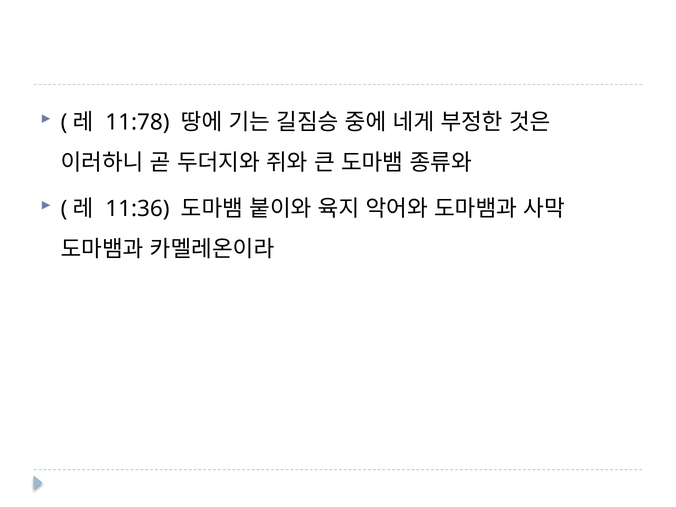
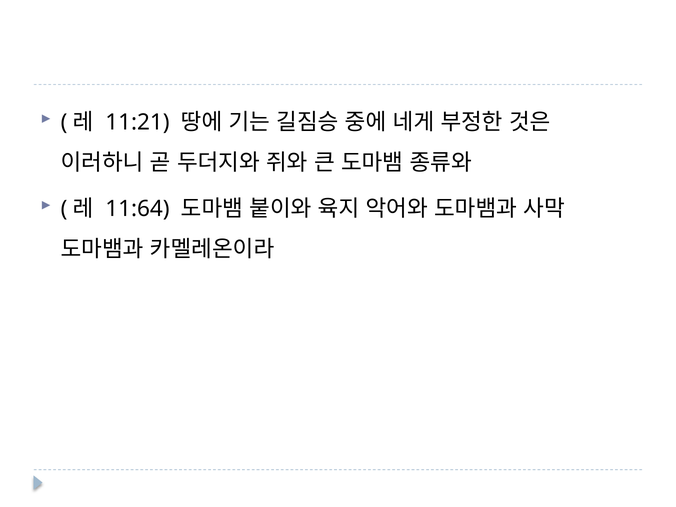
11:78: 11:78 -> 11:21
11:36: 11:36 -> 11:64
